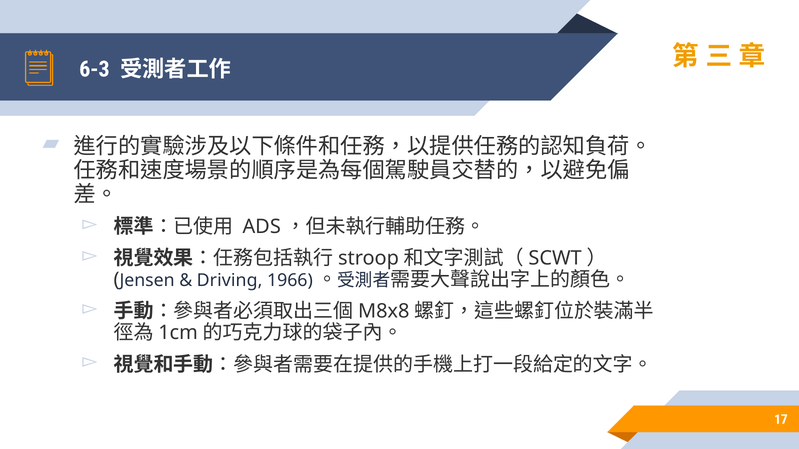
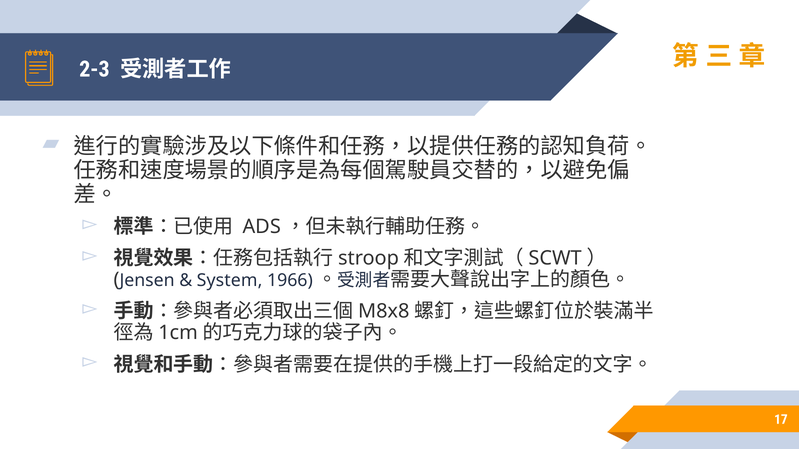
6-3: 6-3 -> 2-3
Driving: Driving -> System
